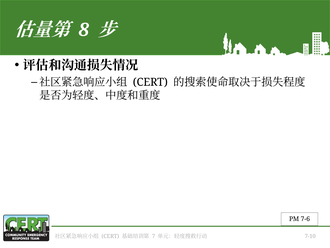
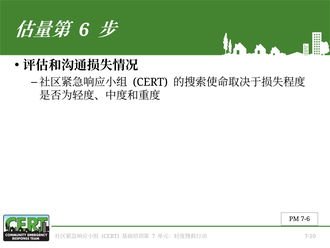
8: 8 -> 6
